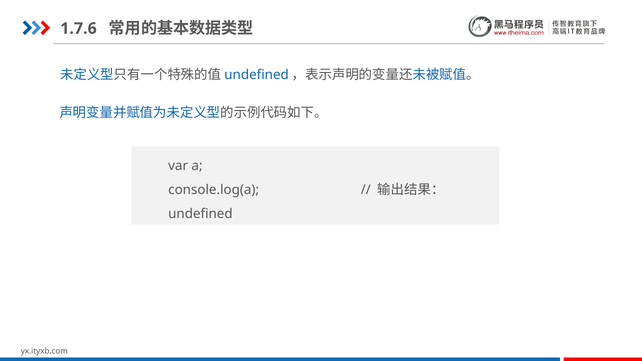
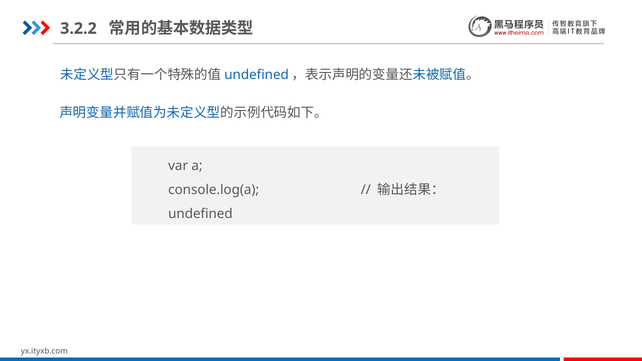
1.7.6: 1.7.6 -> 3.2.2
